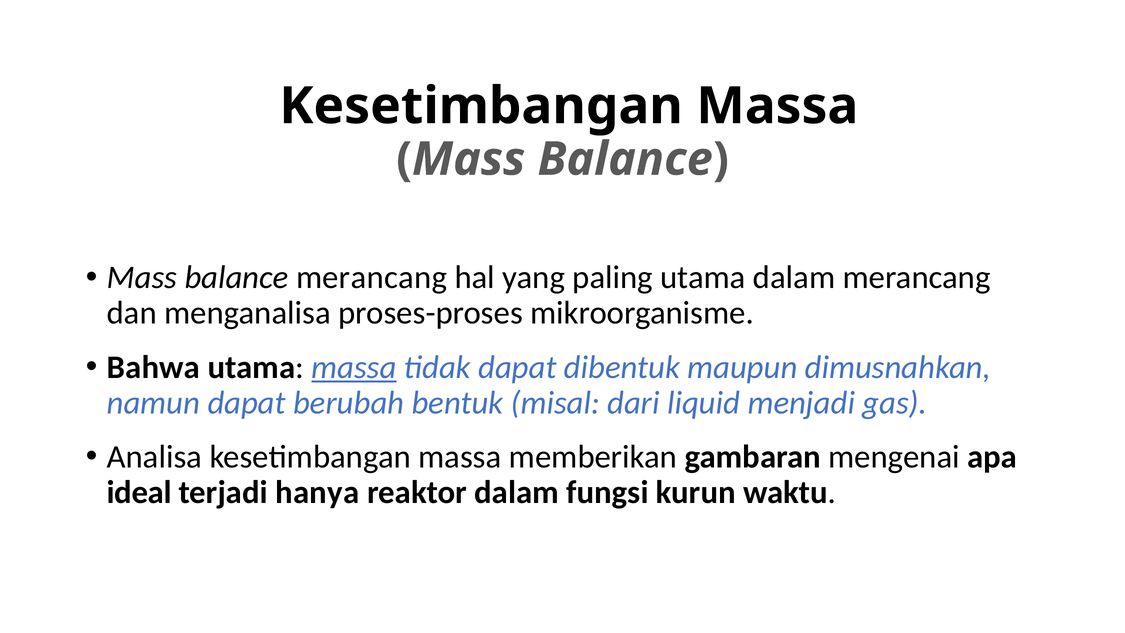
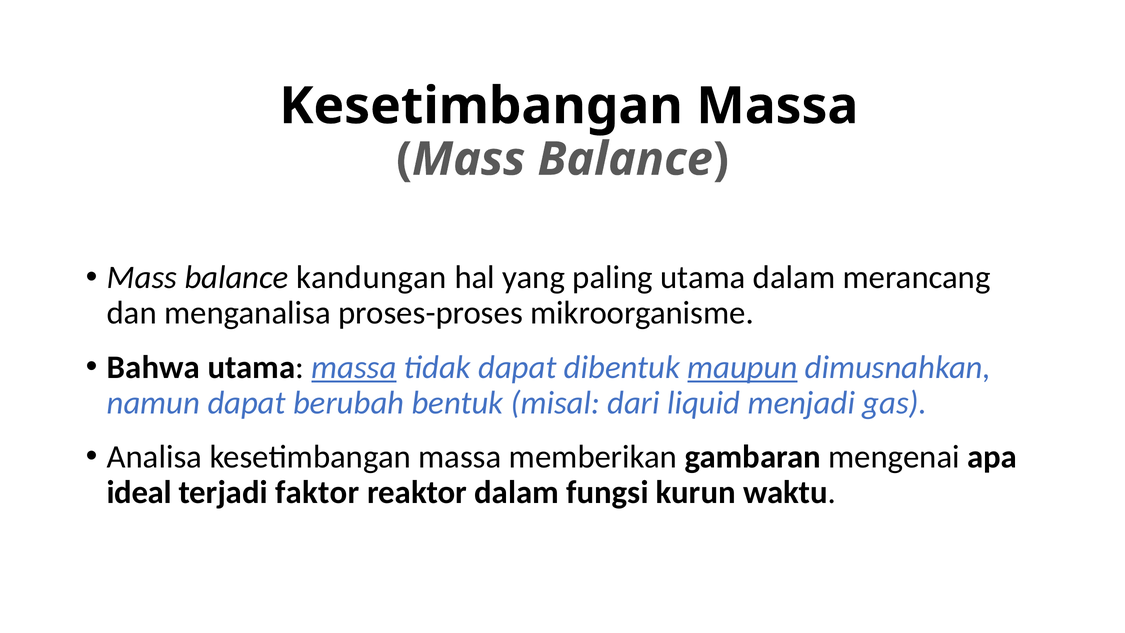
balance merancang: merancang -> kandungan
maupun underline: none -> present
hanya: hanya -> faktor
